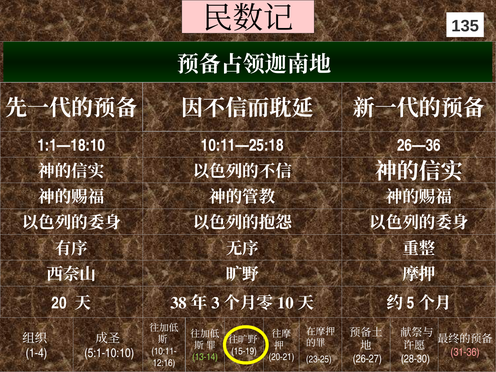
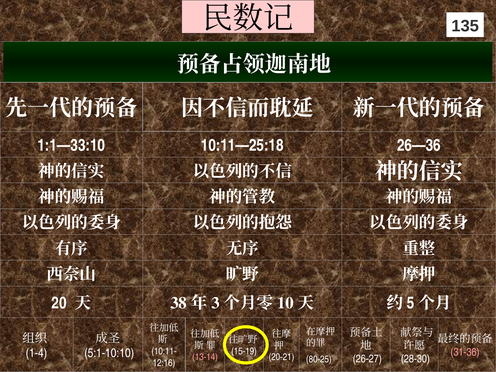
1:1—18:10: 1:1—18:10 -> 1:1—33:10
13-14 colour: light green -> pink
23-25: 23-25 -> 80-25
